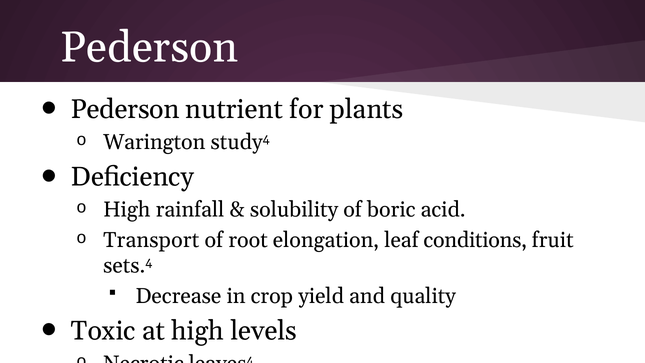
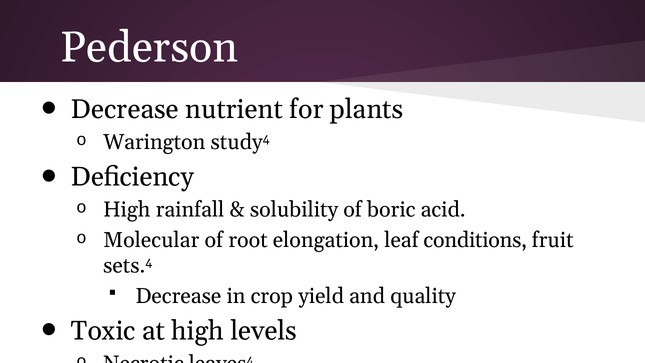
Pederson at (125, 109): Pederson -> Decrease
Transport: Transport -> Molecular
